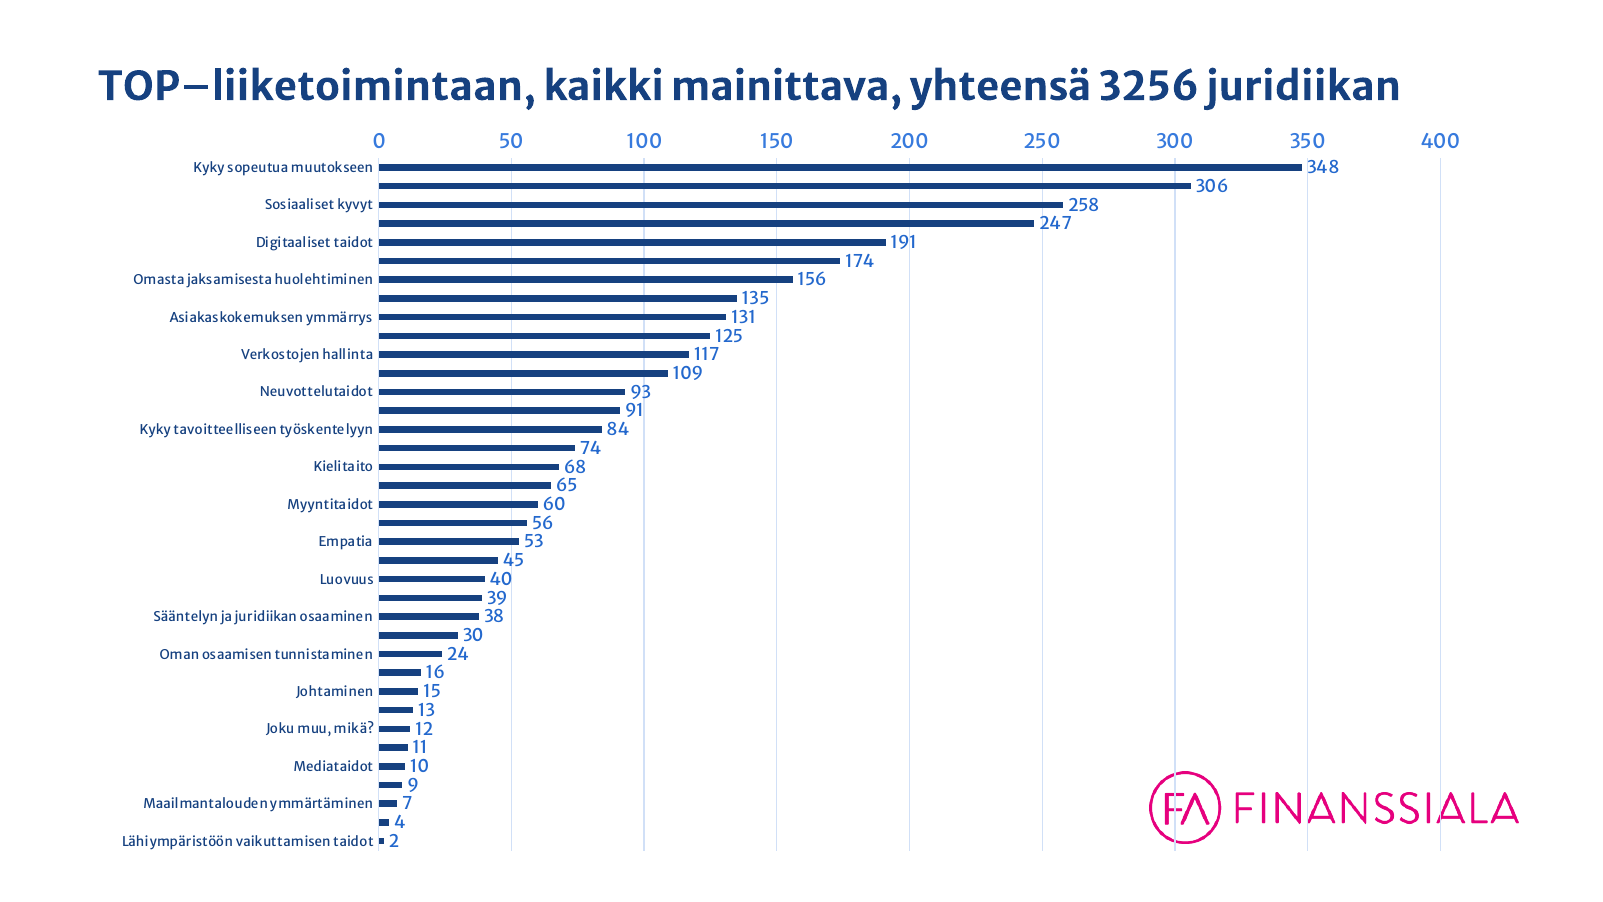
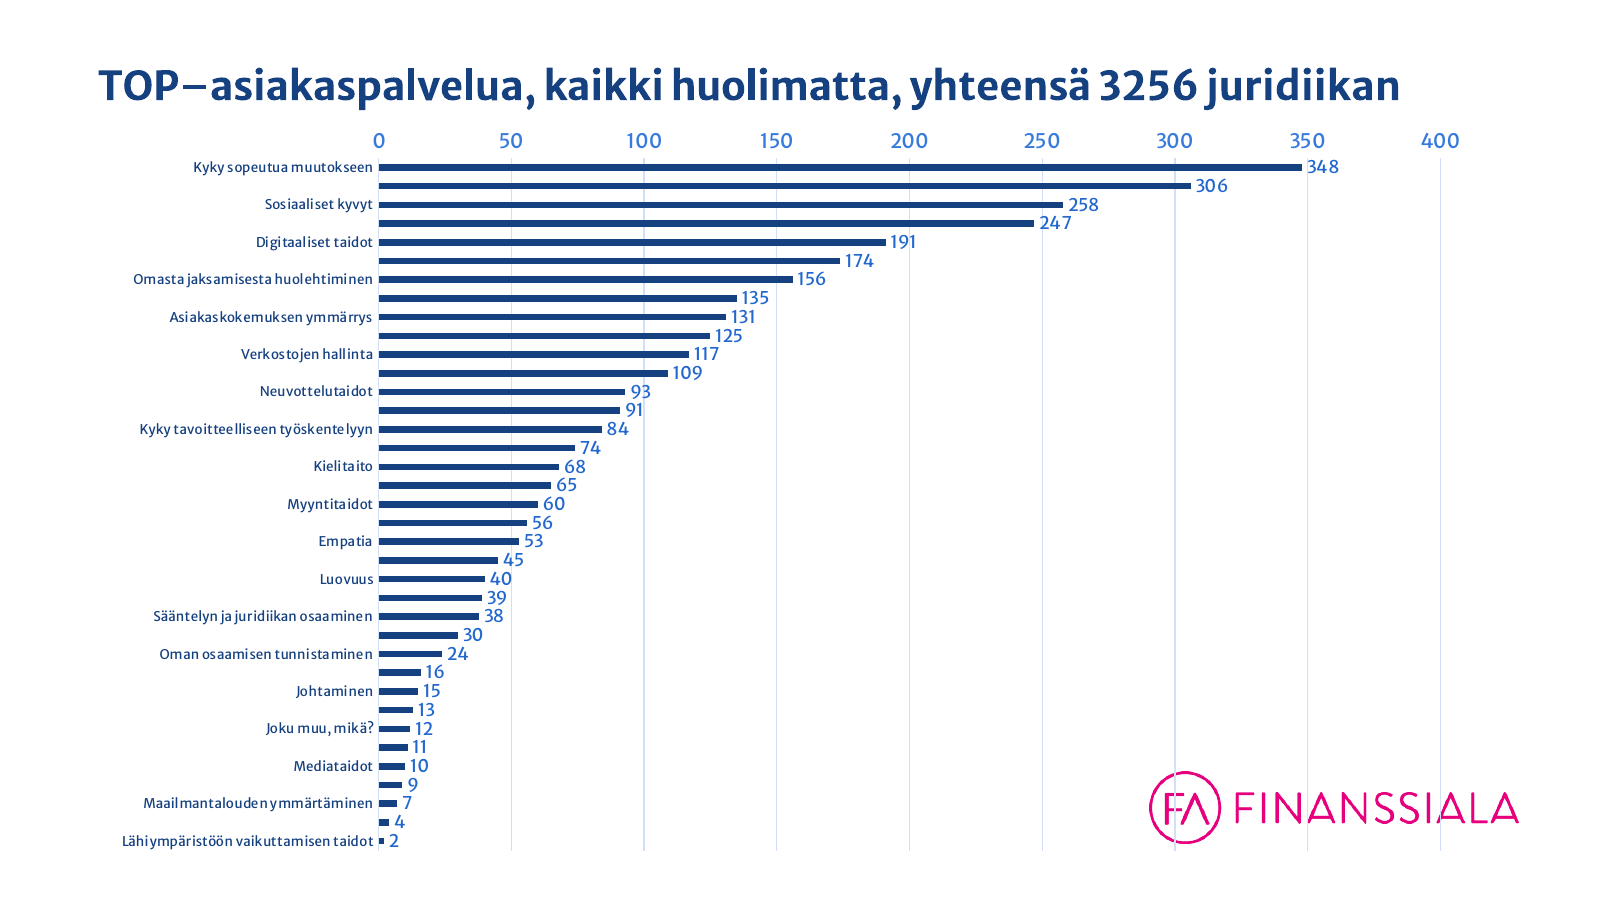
TOP–liiketoimintaan: TOP–liiketoimintaan -> TOP–asiakaspalvelua
mainittava: mainittava -> huolimatta
